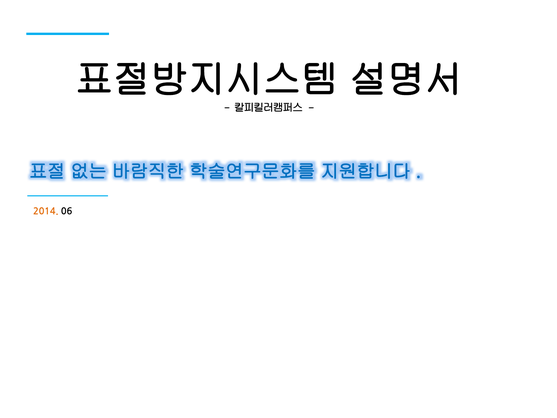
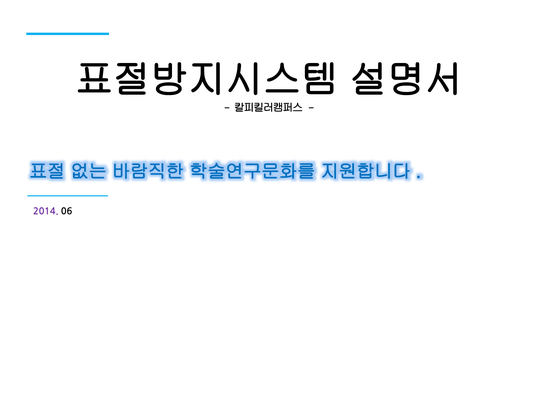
2014 colour: orange -> purple
